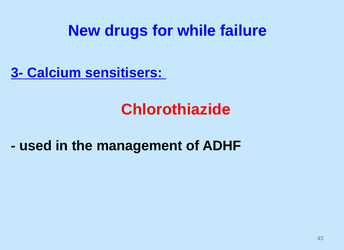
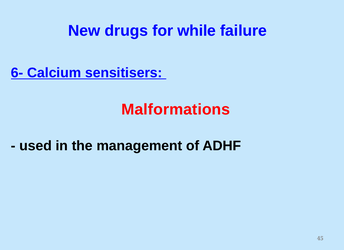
3-: 3- -> 6-
Chlorothiazide: Chlorothiazide -> Malformations
